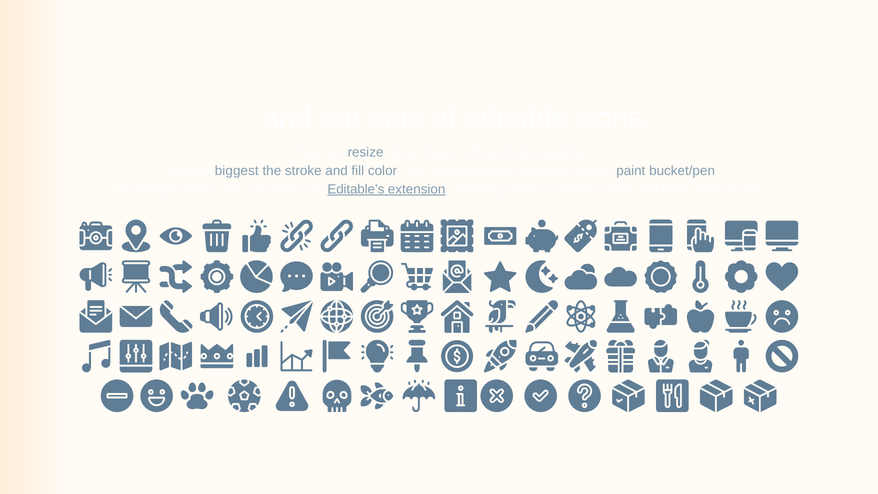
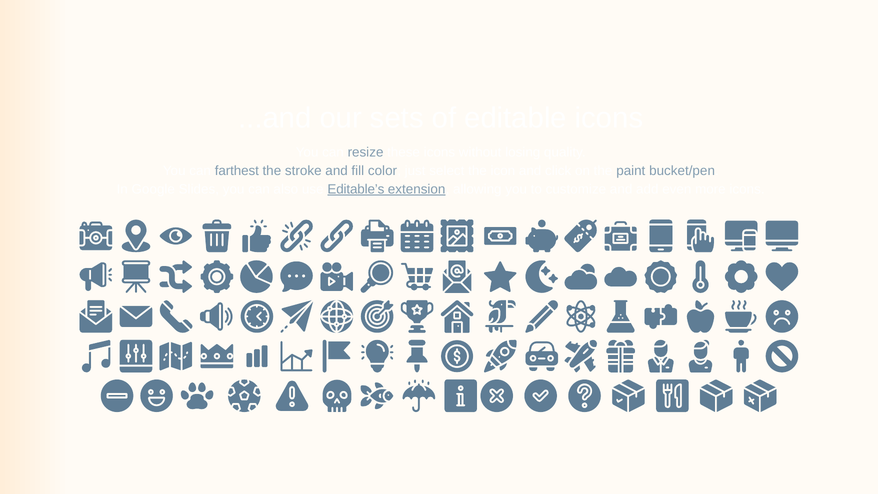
biggest: biggest -> farthest
